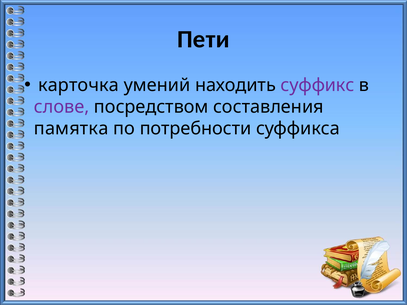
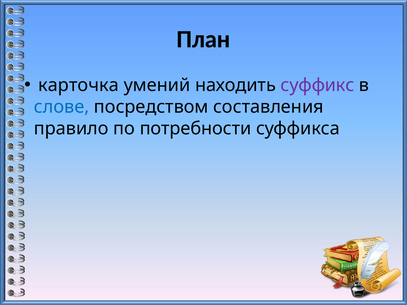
Пети: Пети -> План
слове colour: purple -> blue
памятка: памятка -> правило
